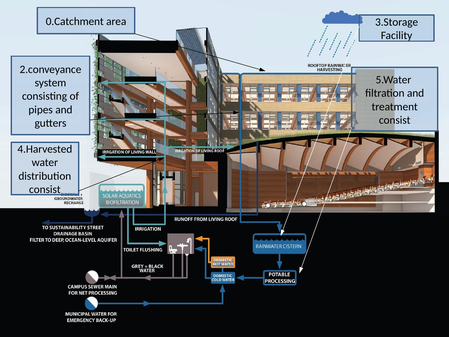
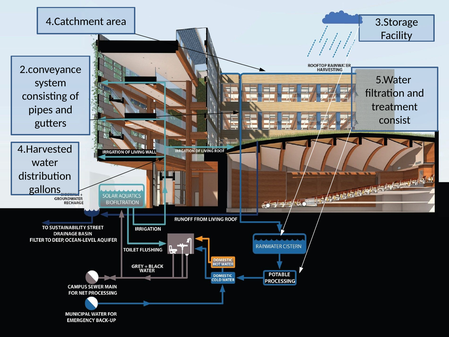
0.Catchment: 0.Catchment -> 4.Catchment
consist at (45, 189): consist -> gallons
